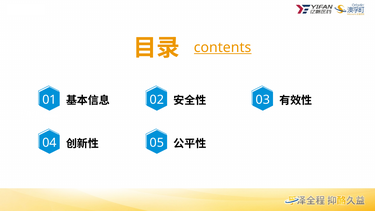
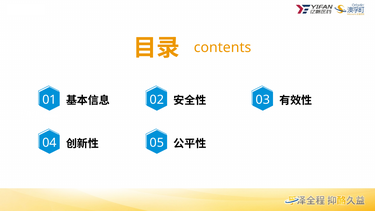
contents underline: present -> none
